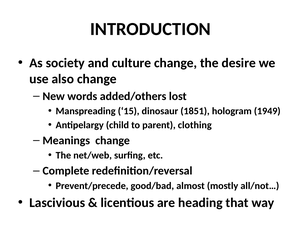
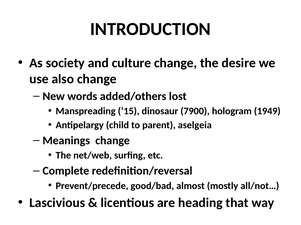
1851: 1851 -> 7900
clothing: clothing -> aselgeia
